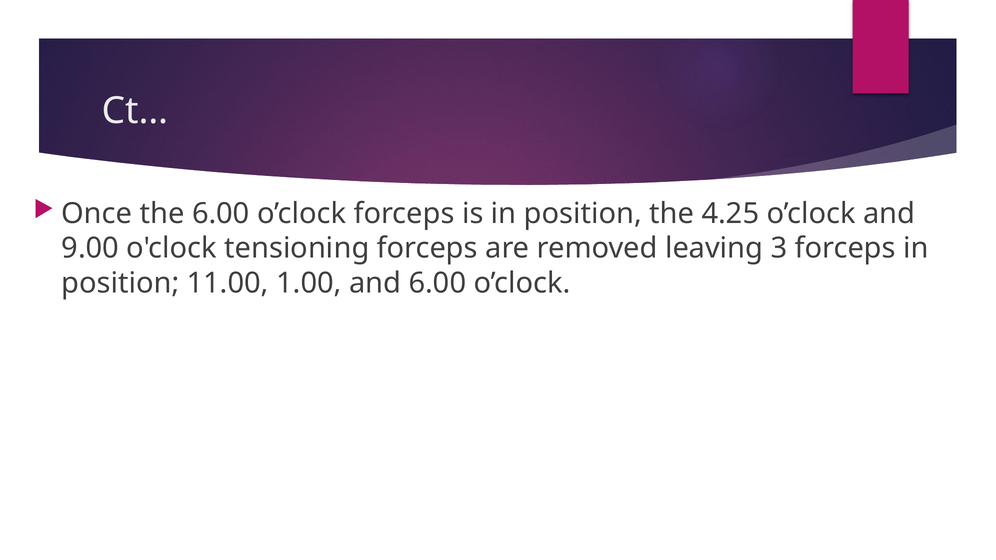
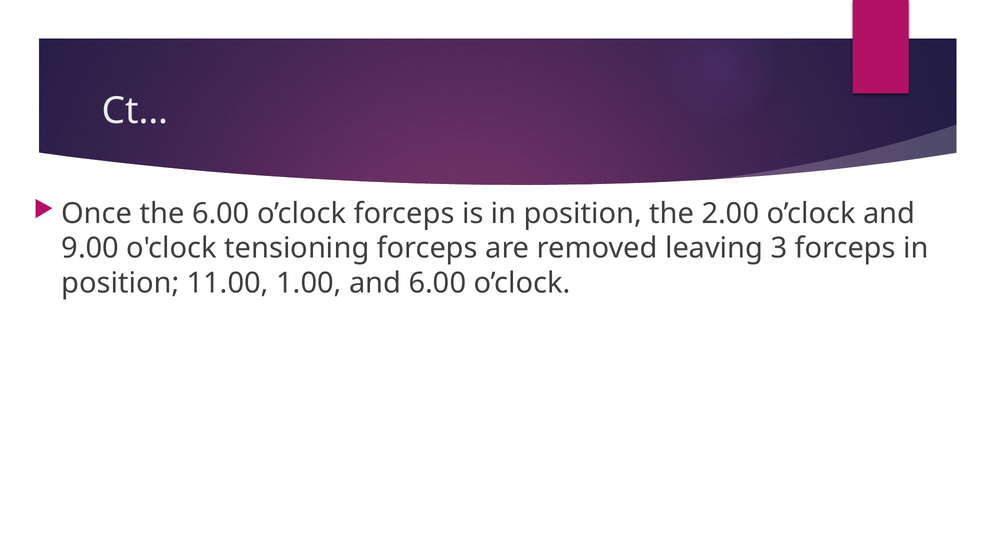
4.25: 4.25 -> 2.00
